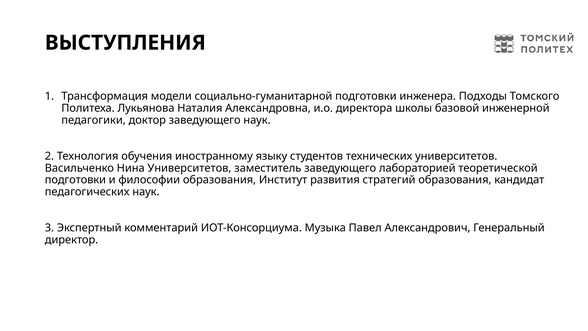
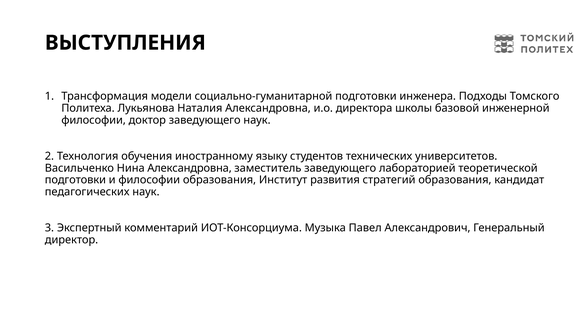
педагогики at (94, 120): педагогики -> философии
Нина Университетов: Университетов -> Александровна
